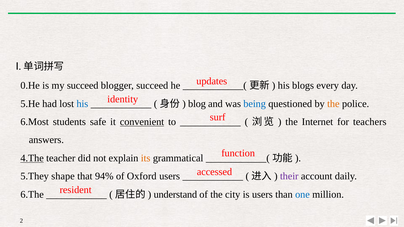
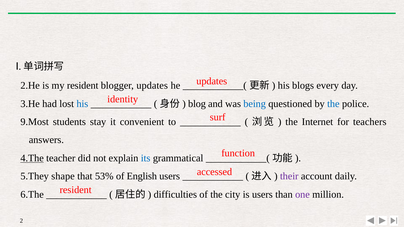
0.He: 0.He -> 2.He
my succeed: succeed -> resident
blogger succeed: succeed -> updates
5.He: 5.He -> 3.He
the at (333, 104) colour: orange -> blue
6.Most: 6.Most -> 9.Most
safe: safe -> stay
convenient underline: present -> none
its colour: orange -> blue
94%: 94% -> 53%
Oxford: Oxford -> English
understand: understand -> difficulties
one colour: blue -> purple
